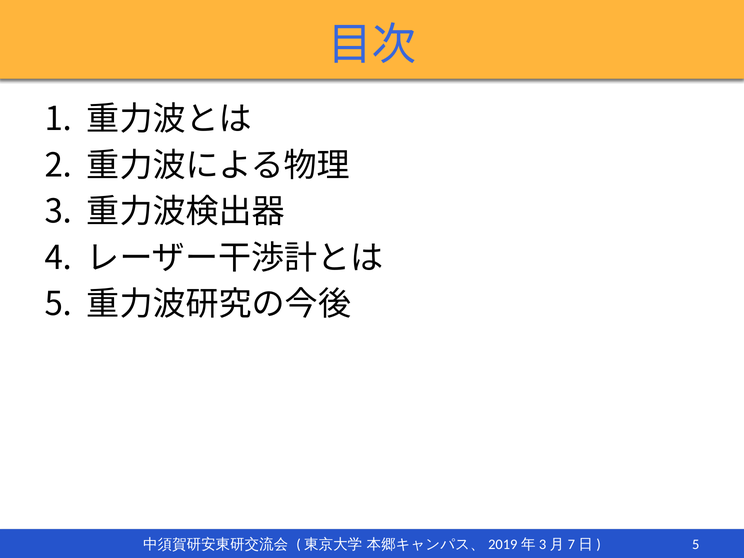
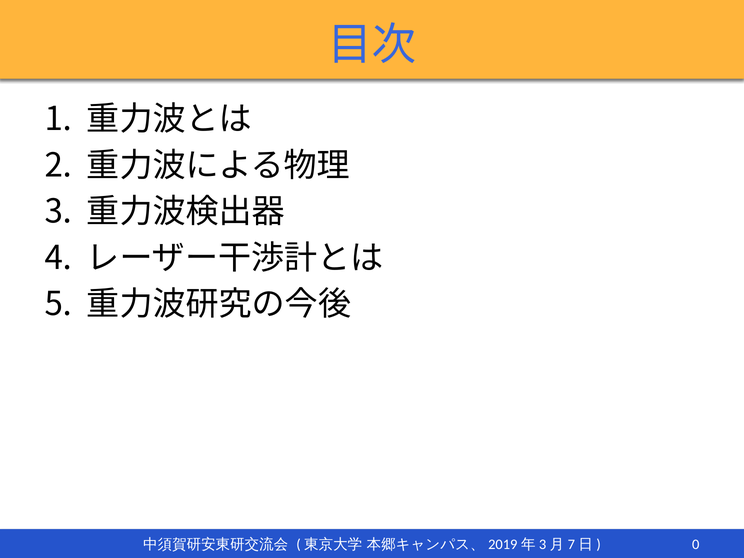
5 at (696, 544): 5 -> 0
